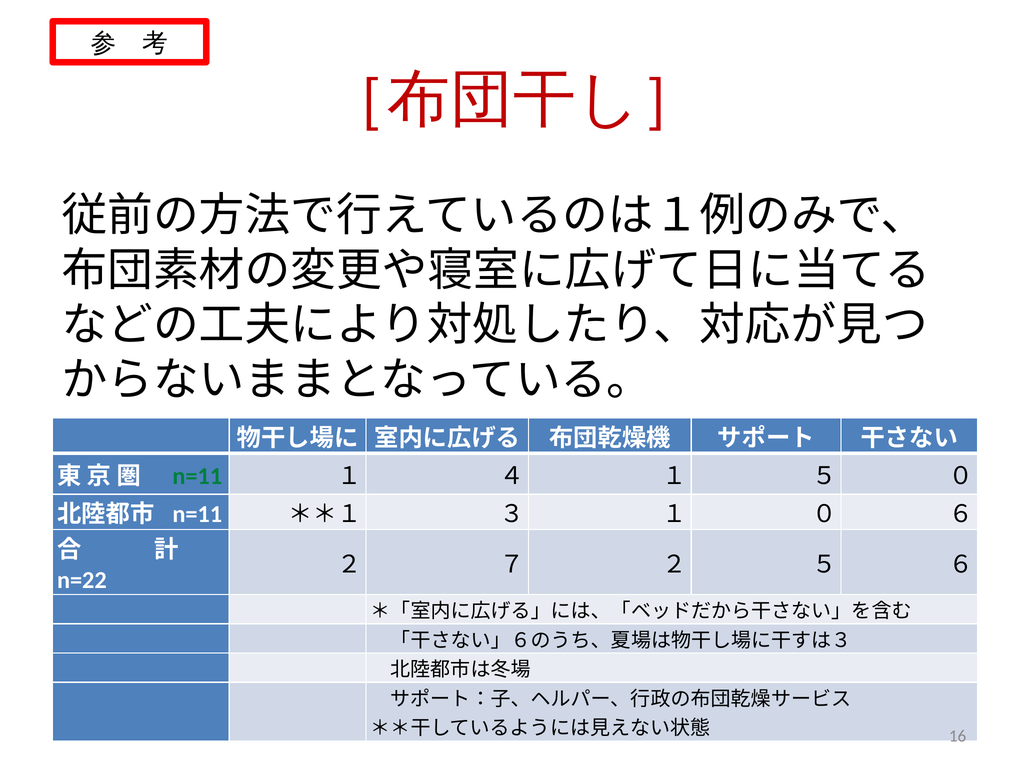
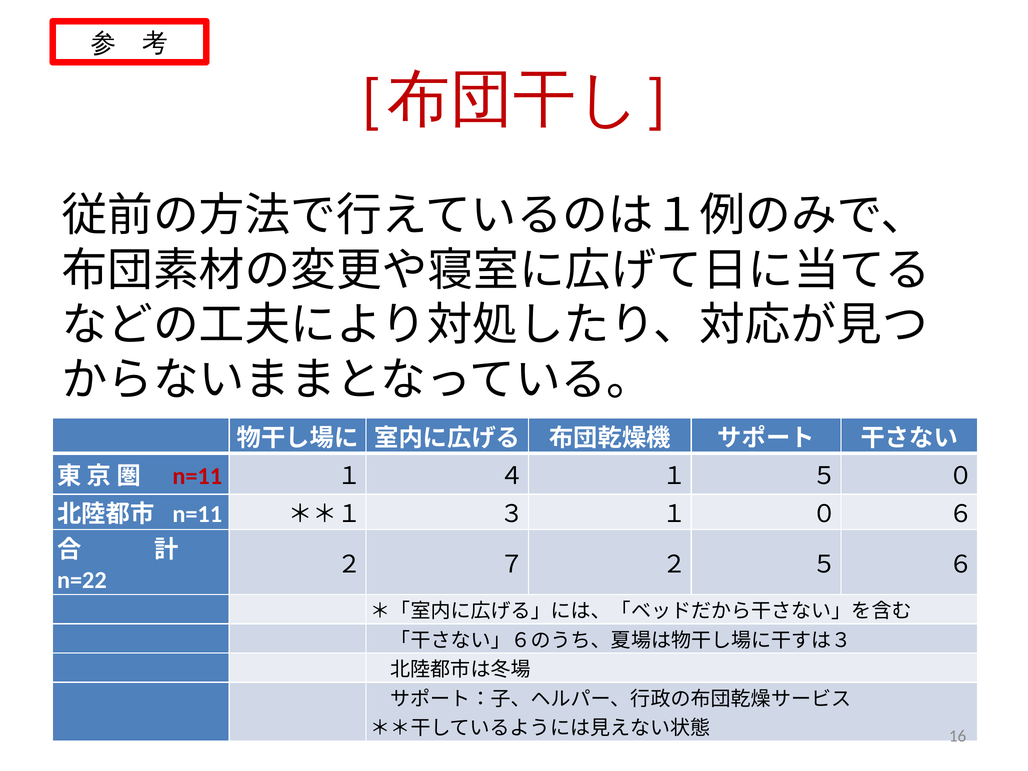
n=11 at (197, 476) colour: green -> red
